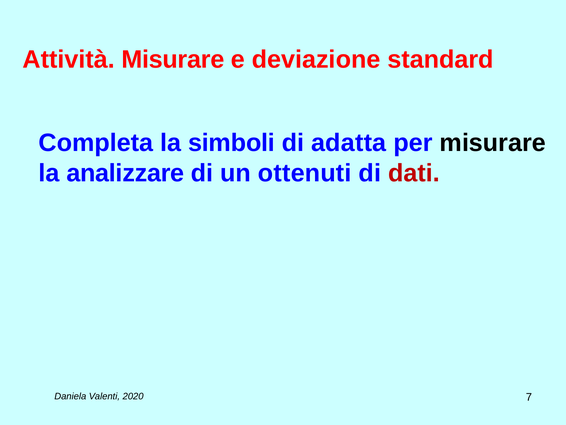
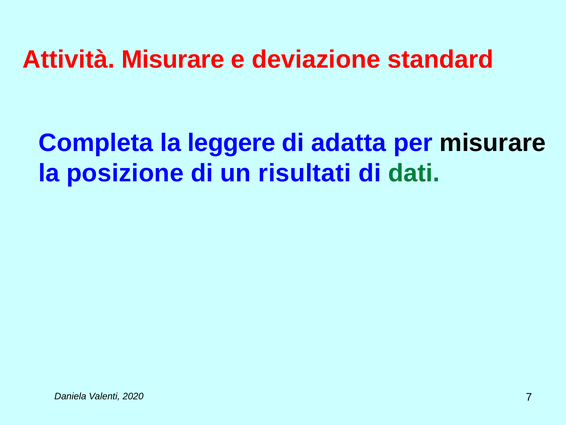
simboli: simboli -> leggere
analizzare: analizzare -> posizione
ottenuti: ottenuti -> risultati
dati colour: red -> green
